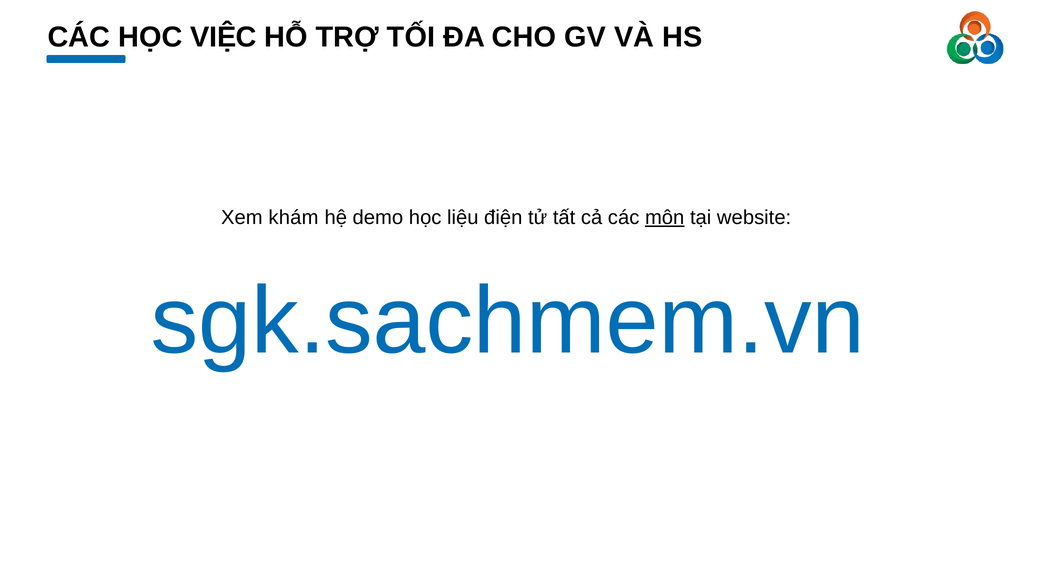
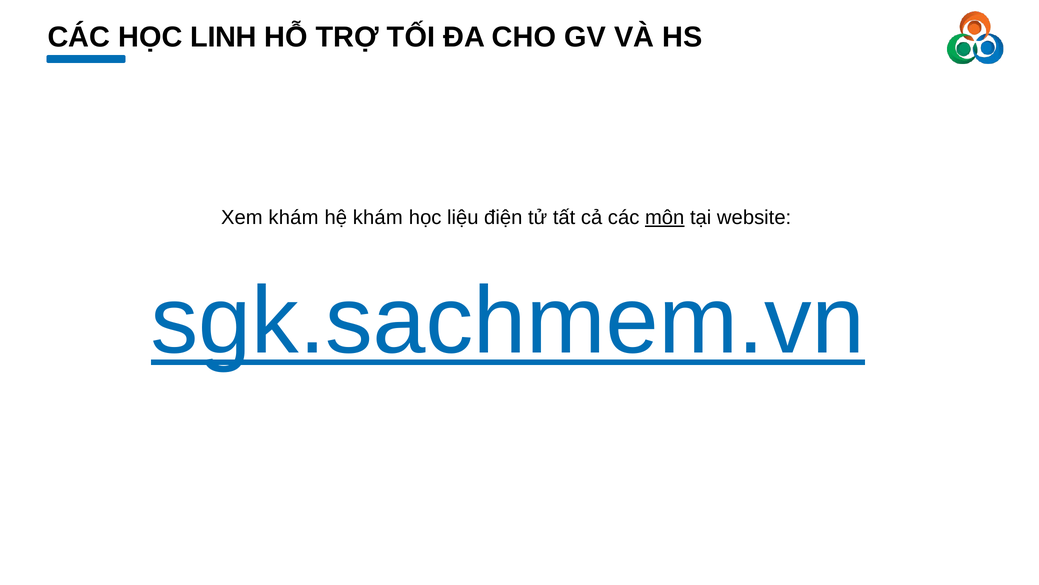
VIỆC: VIỆC -> LINH
hệ demo: demo -> khám
sgk.sachmem.vn at (508, 321) underline: none -> present
